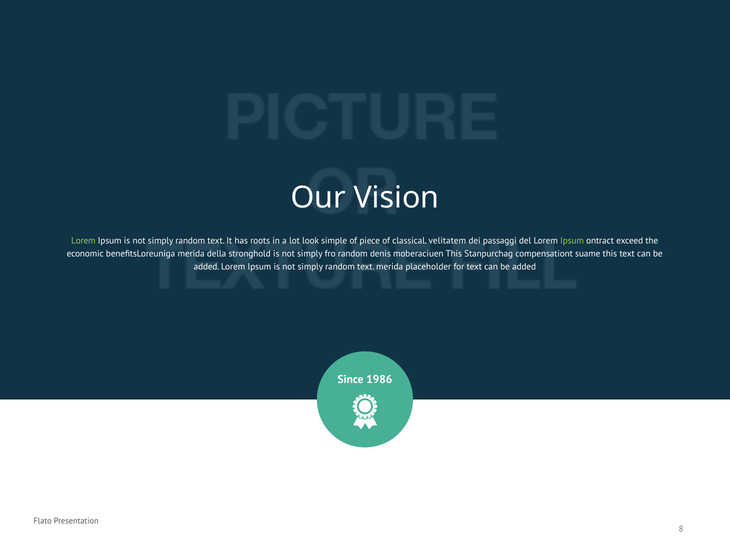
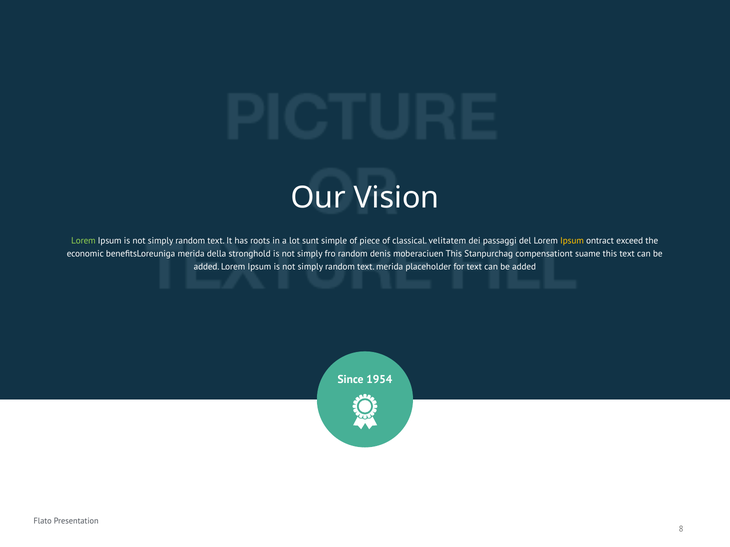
look: look -> sunt
Ipsum at (572, 241) colour: light green -> yellow
1986: 1986 -> 1954
